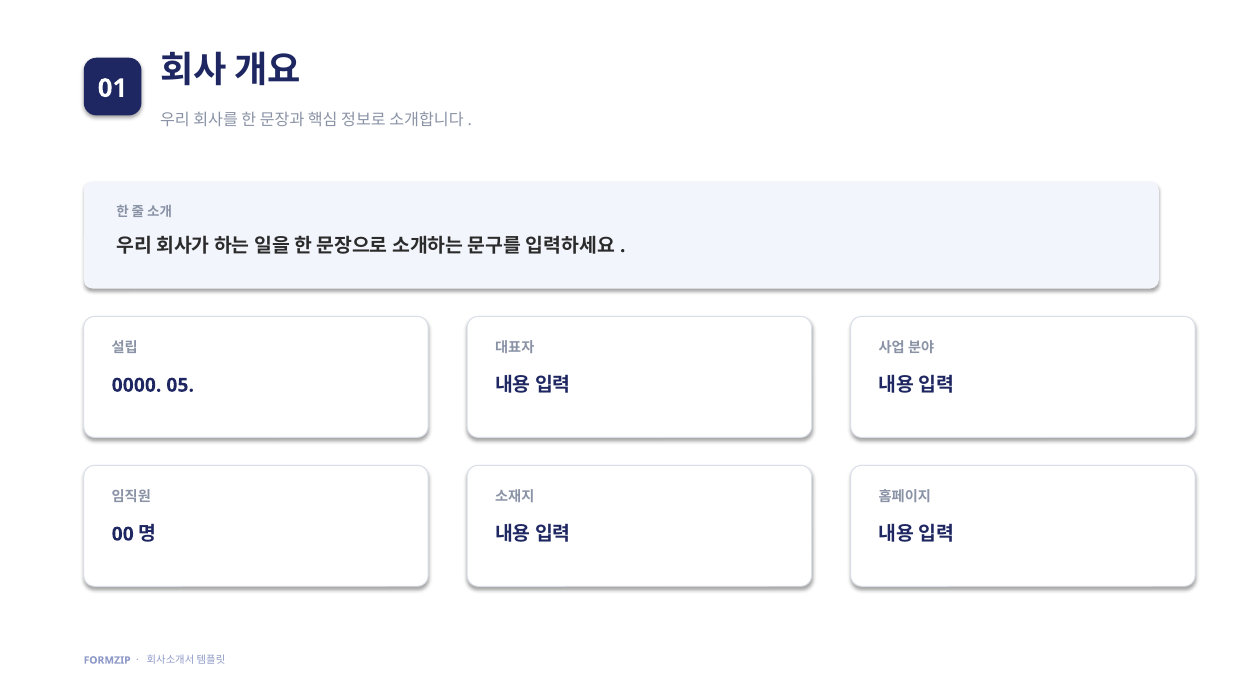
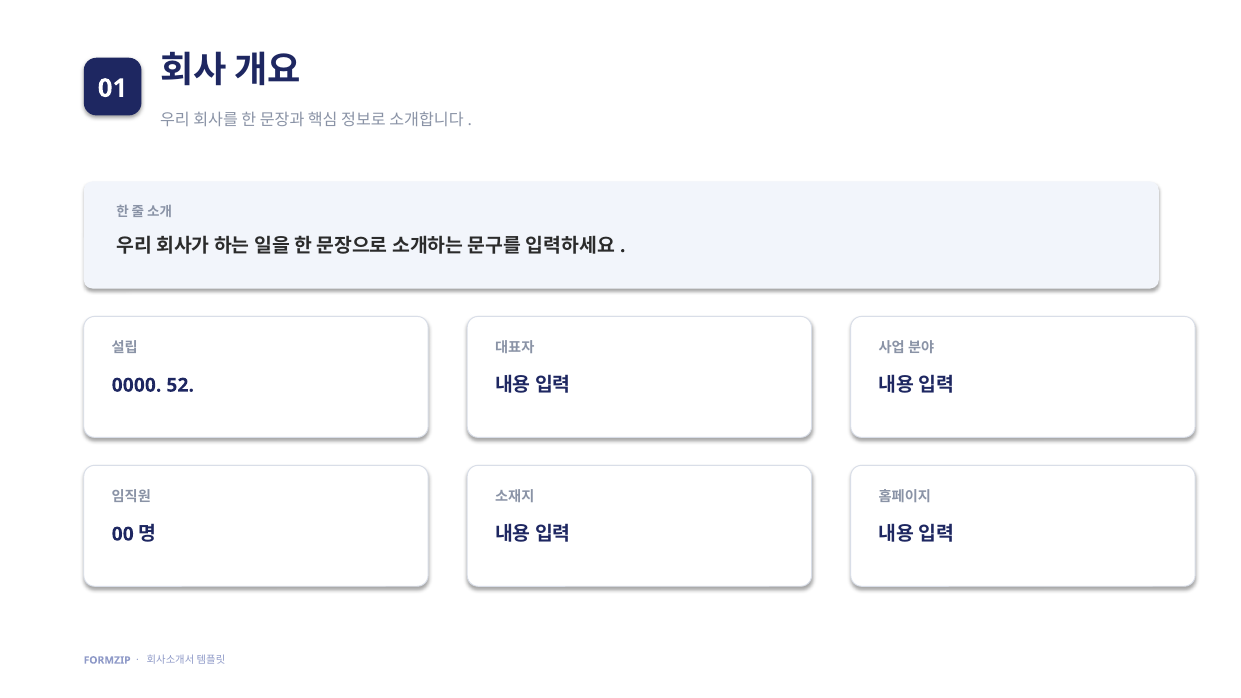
05: 05 -> 52
